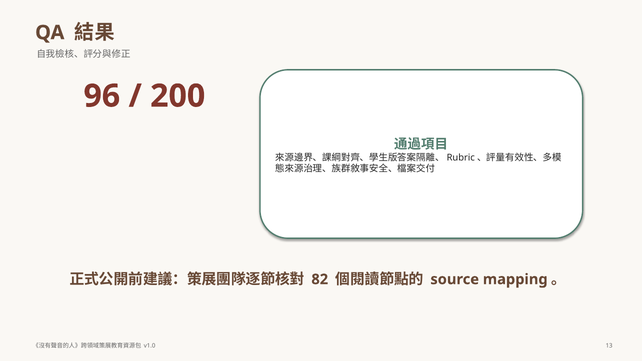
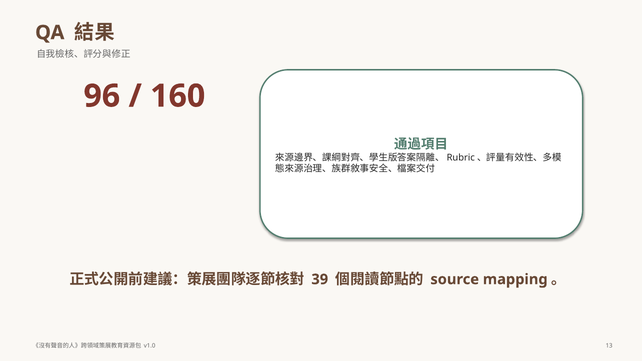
200: 200 -> 160
82: 82 -> 39
